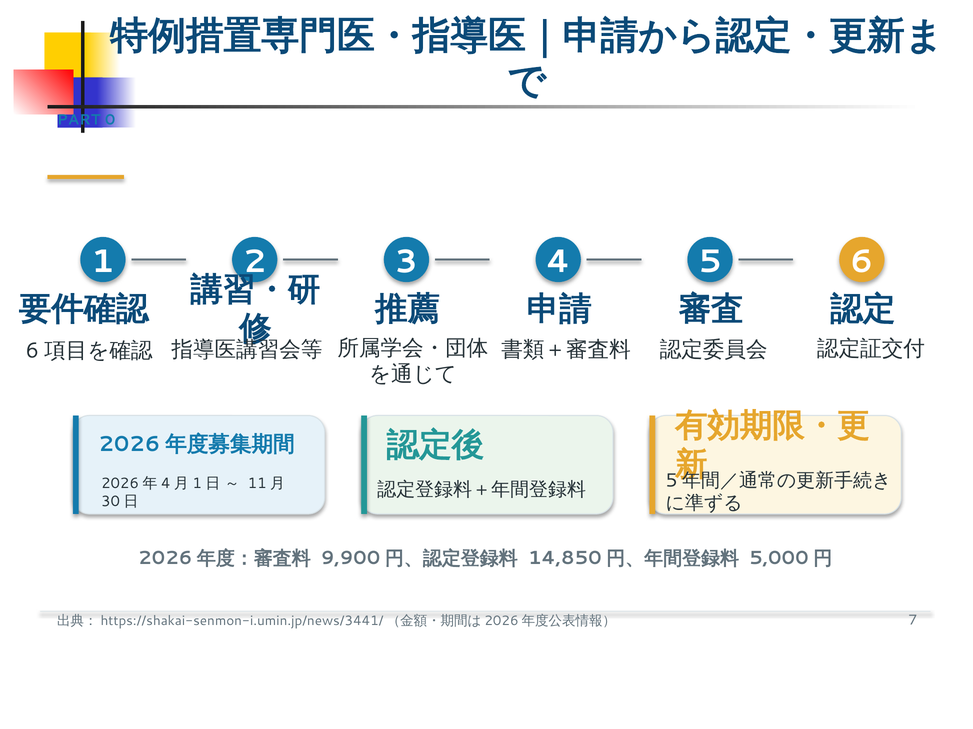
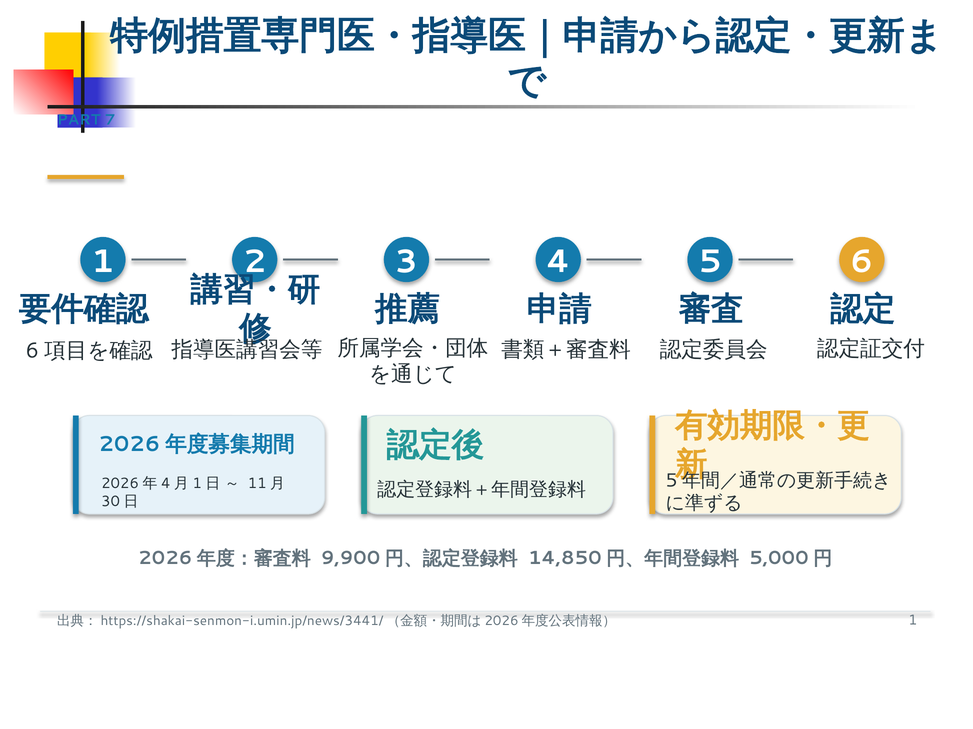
0: 0 -> 7
7 at (913, 621): 7 -> 1
